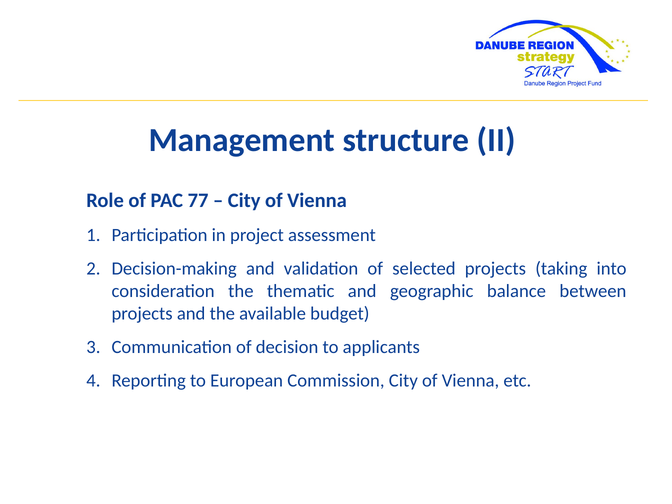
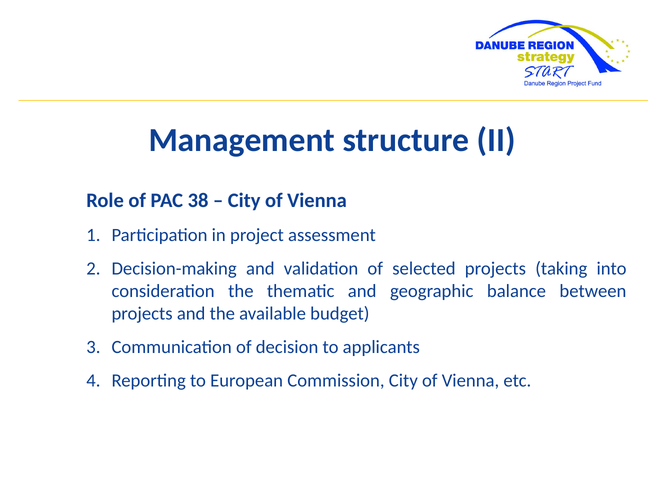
77: 77 -> 38
